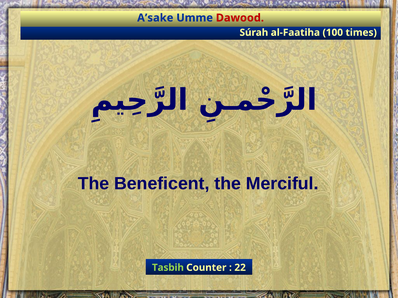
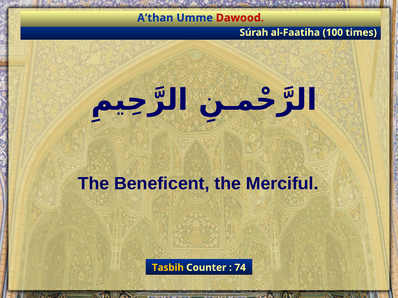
A’sake: A’sake -> A’than
Tasbih colour: light green -> yellow
22: 22 -> 74
